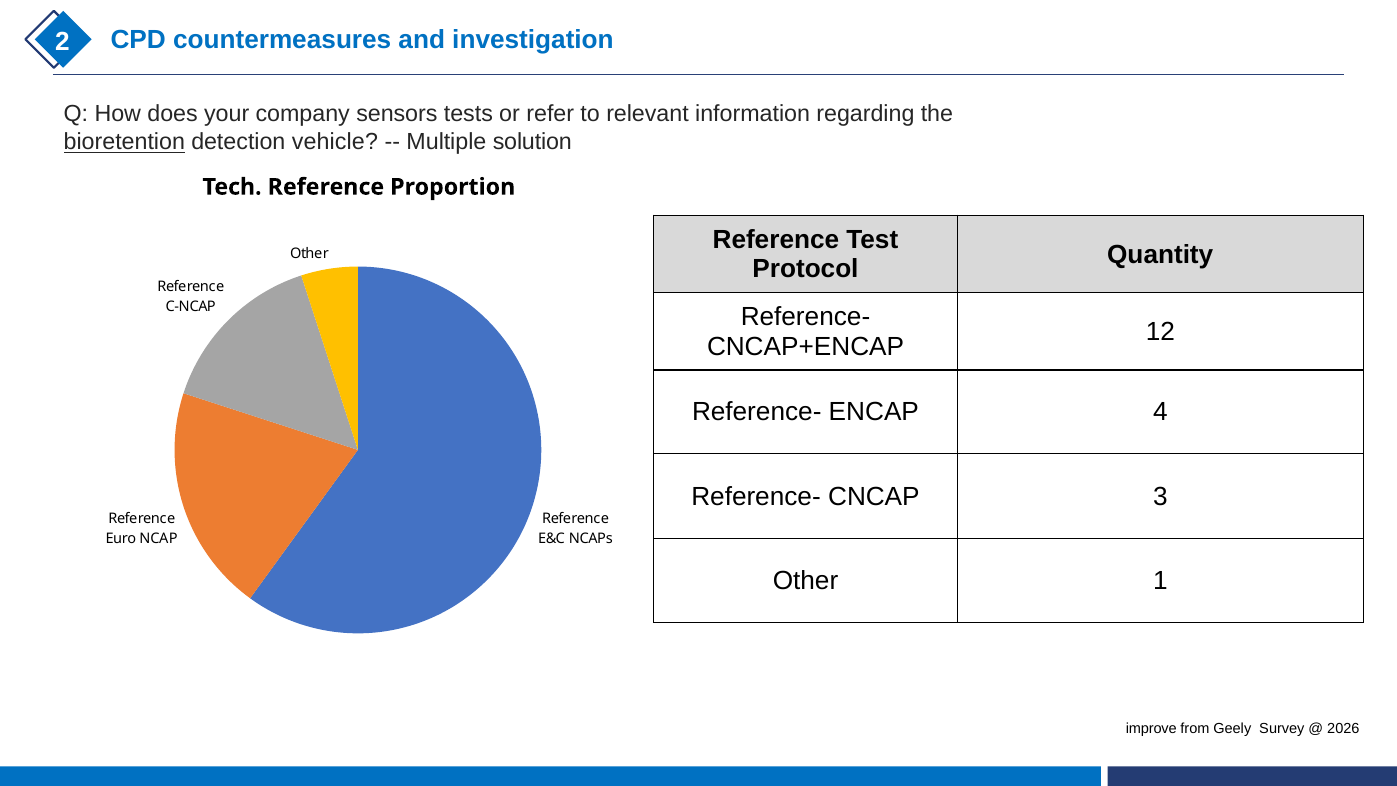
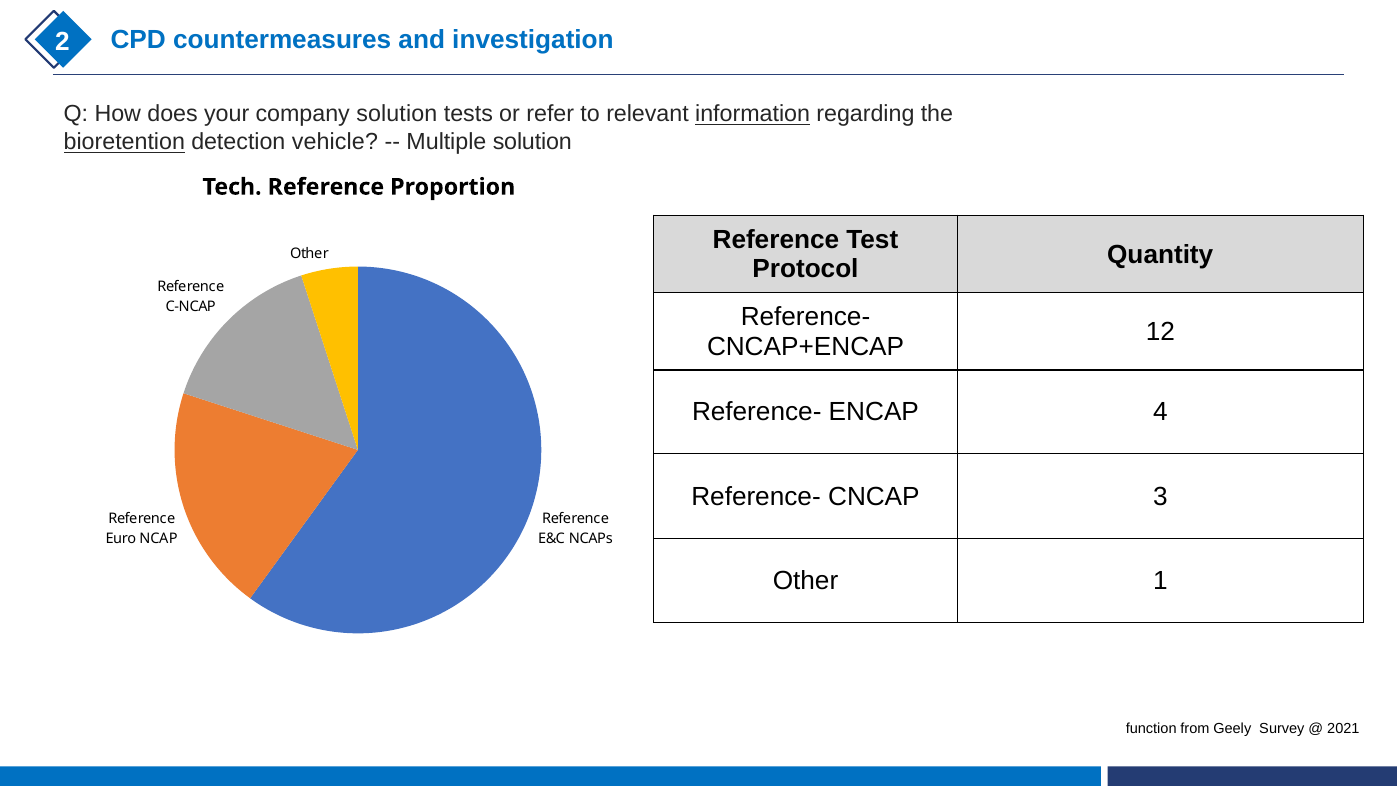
company sensors: sensors -> solution
information underline: none -> present
improve: improve -> function
2026: 2026 -> 2021
